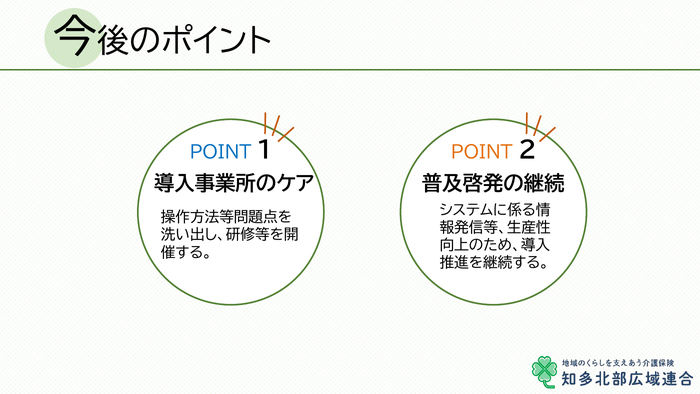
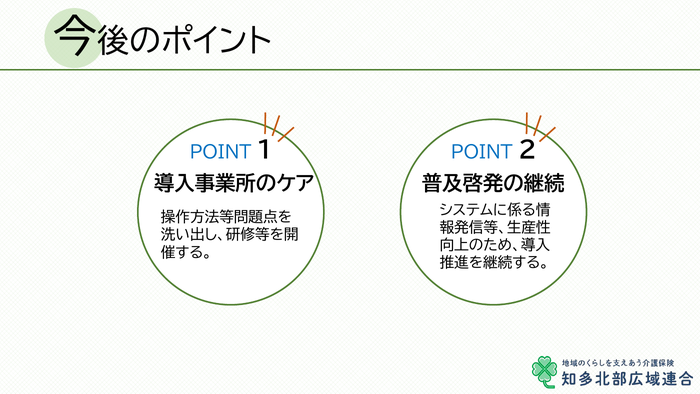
ＰＯＩＮＴ at (482, 152) colour: orange -> blue
